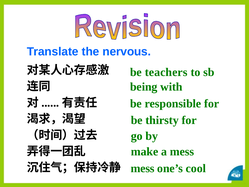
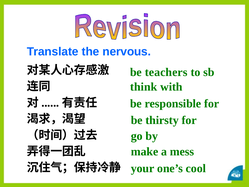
being: being -> think
mess at (143, 168): mess -> your
